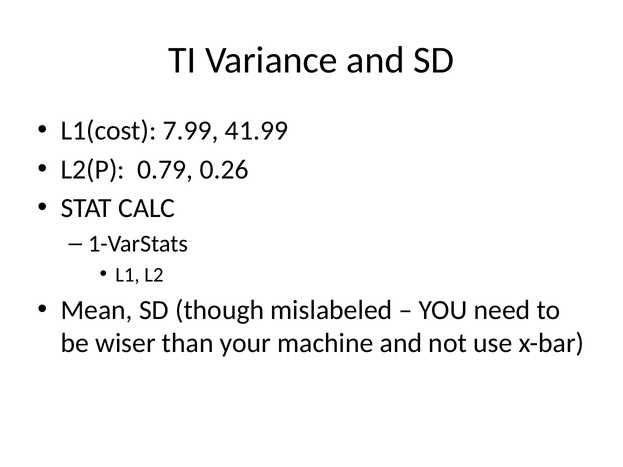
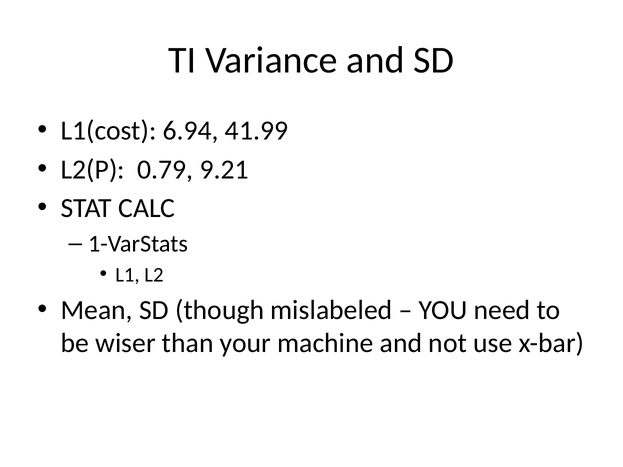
7.99: 7.99 -> 6.94
0.26: 0.26 -> 9.21
